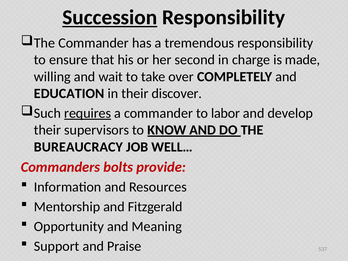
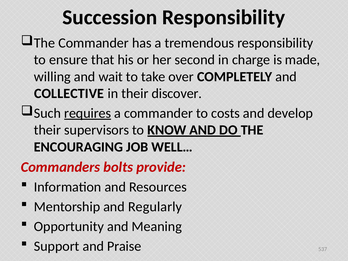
Succession underline: present -> none
EDUCATION: EDUCATION -> COLLECTIVE
labor: labor -> costs
BUREAUCRACY: BUREAUCRACY -> ENCOURAGING
Fitzgerald: Fitzgerald -> Regularly
